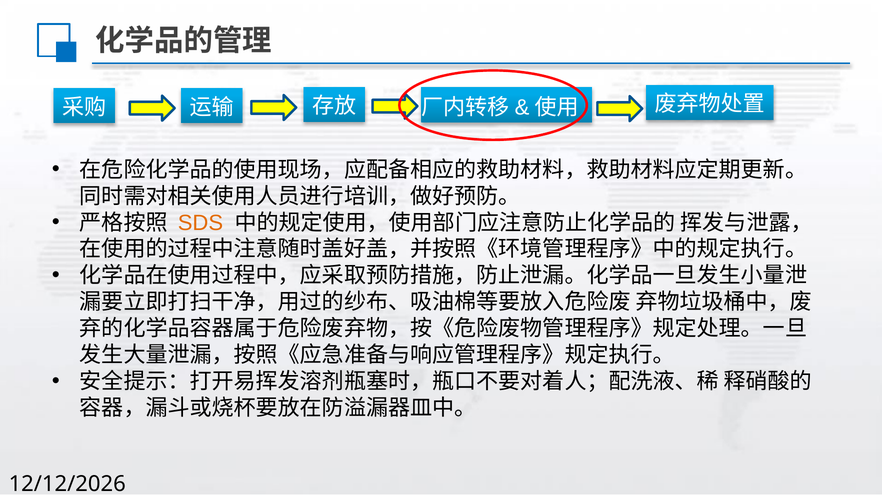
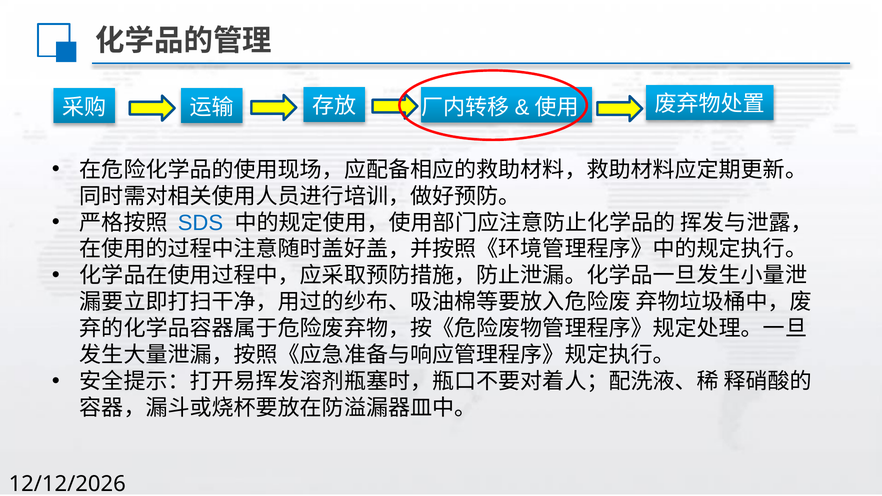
SDS colour: orange -> blue
